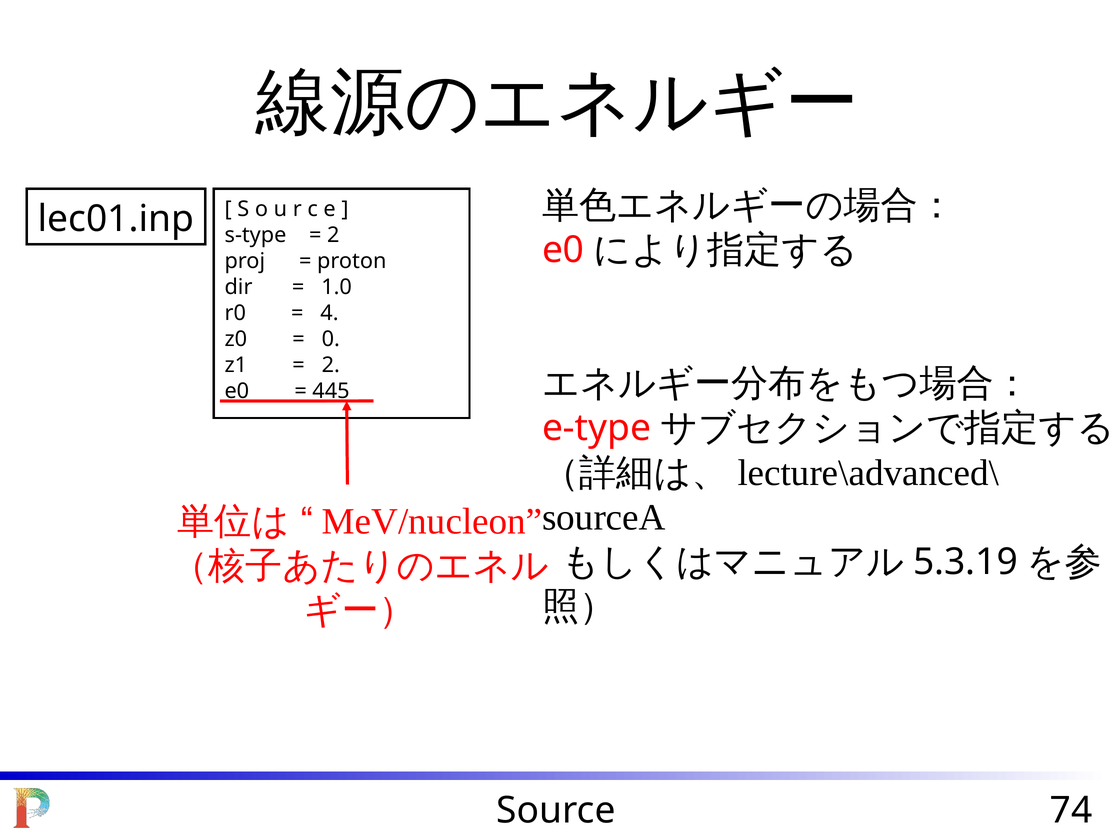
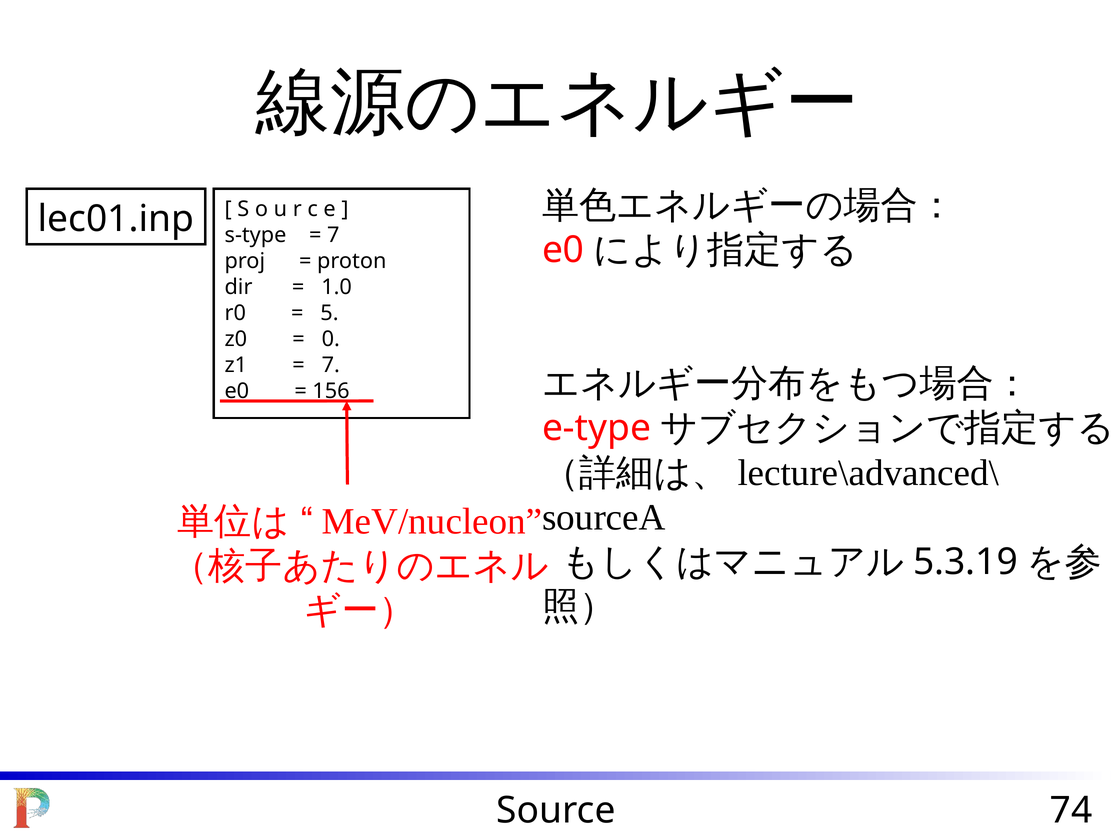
2 at (333, 235): 2 -> 7
4: 4 -> 5
2 at (331, 365): 2 -> 7
445: 445 -> 156
